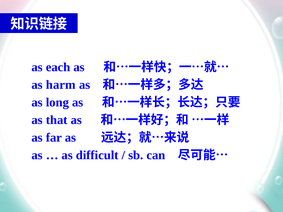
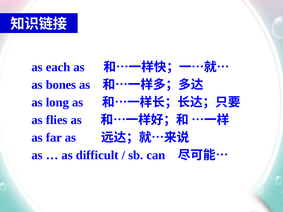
harm: harm -> bones
that: that -> flies
